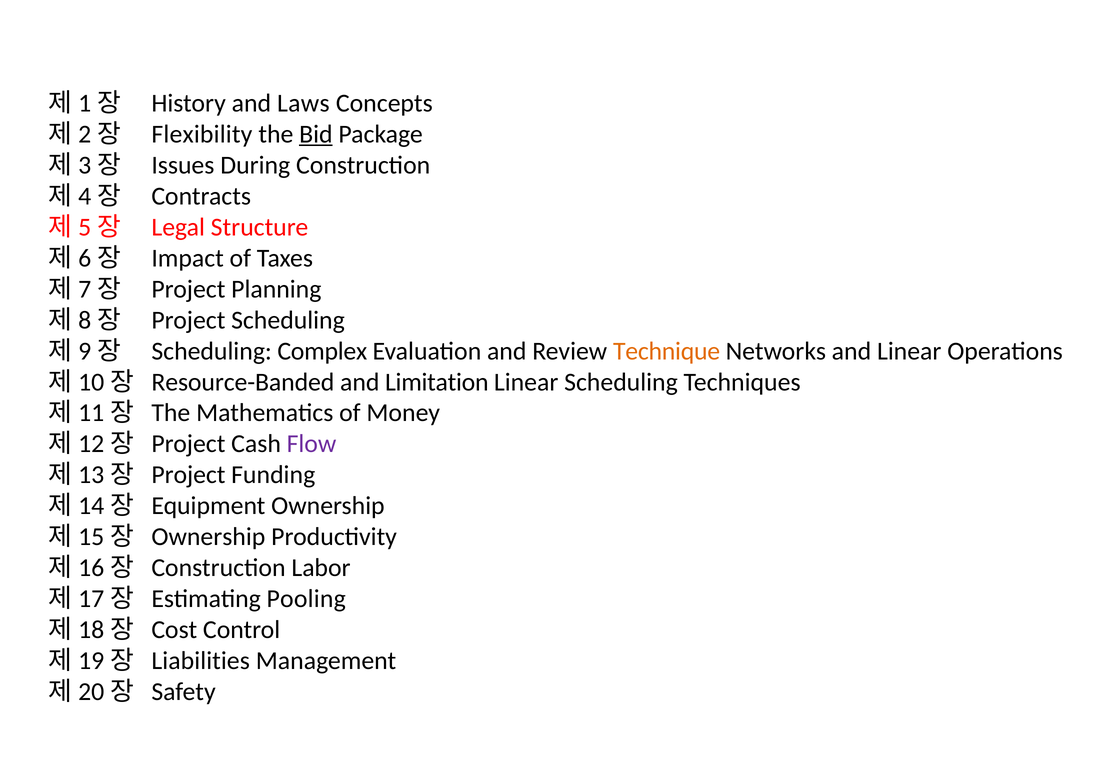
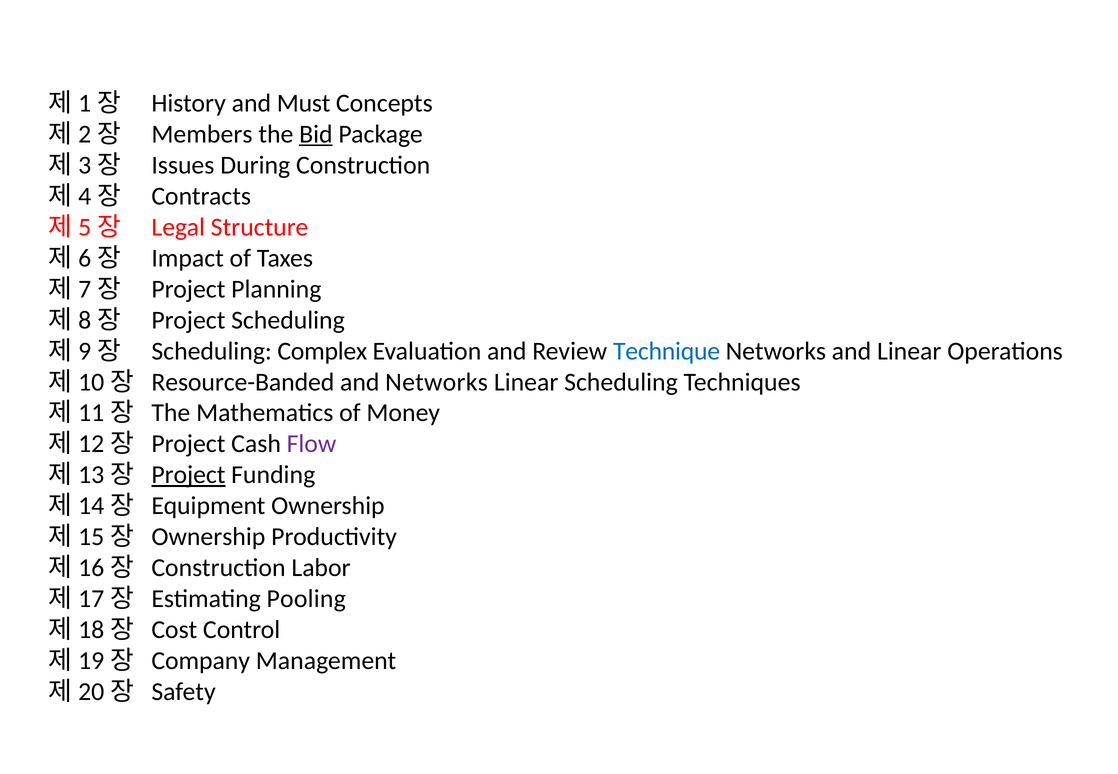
Laws: Laws -> Must
Flexibility: Flexibility -> Members
Technique colour: orange -> blue
and Limitation: Limitation -> Networks
Project at (188, 475) underline: none -> present
Liabilities: Liabilities -> Company
